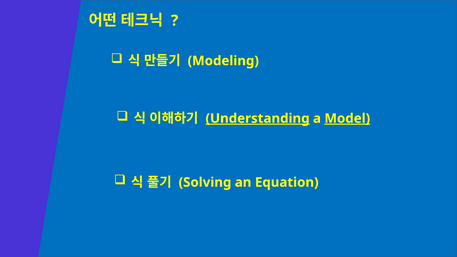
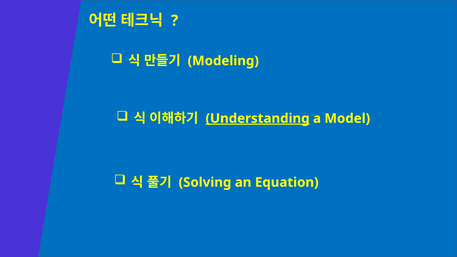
Model underline: present -> none
